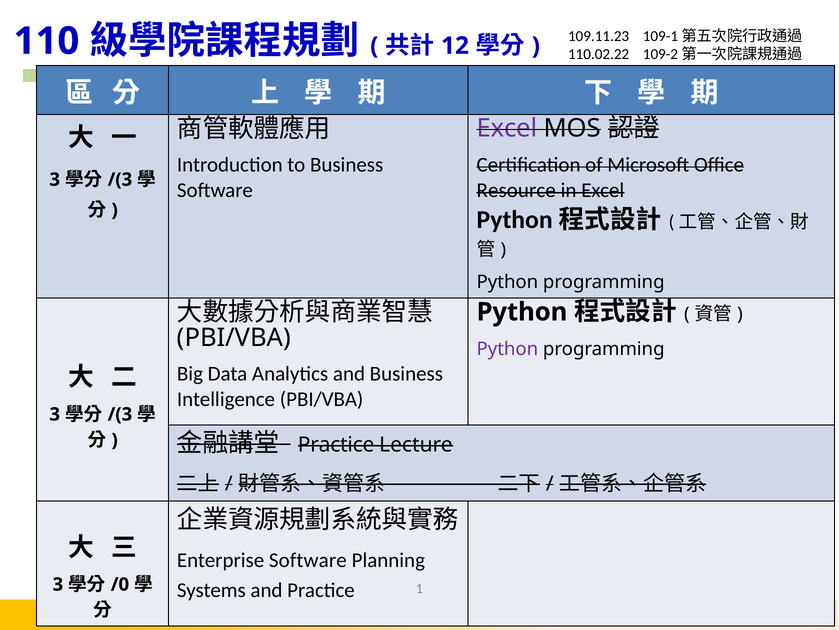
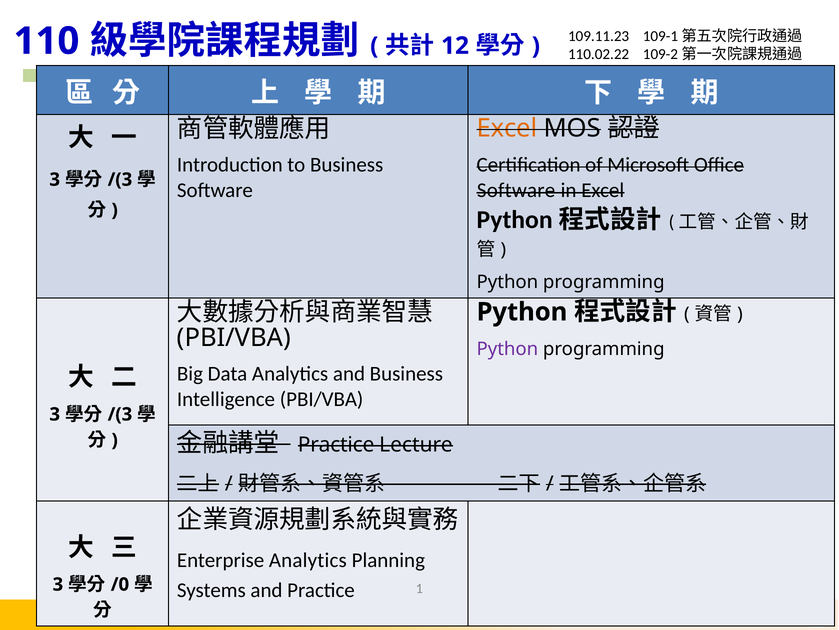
Excel at (507, 128) colour: purple -> orange
Resource at (516, 190): Resource -> Software
Enterprise Software: Software -> Analytics
